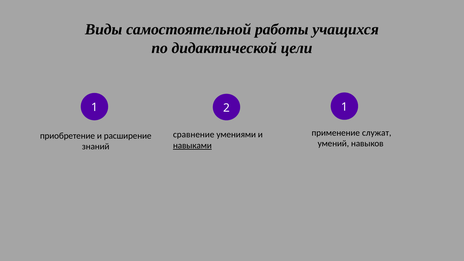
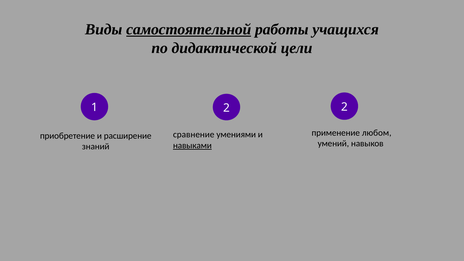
самостоятельной underline: none -> present
1 1: 1 -> 2
служат: служат -> любом
